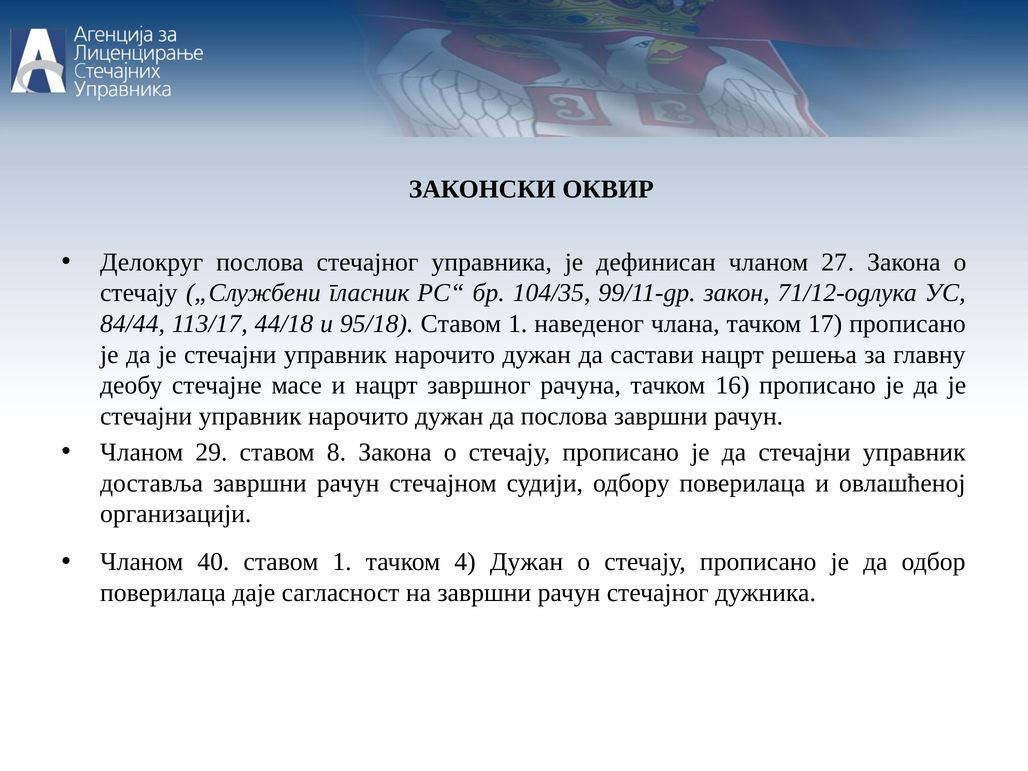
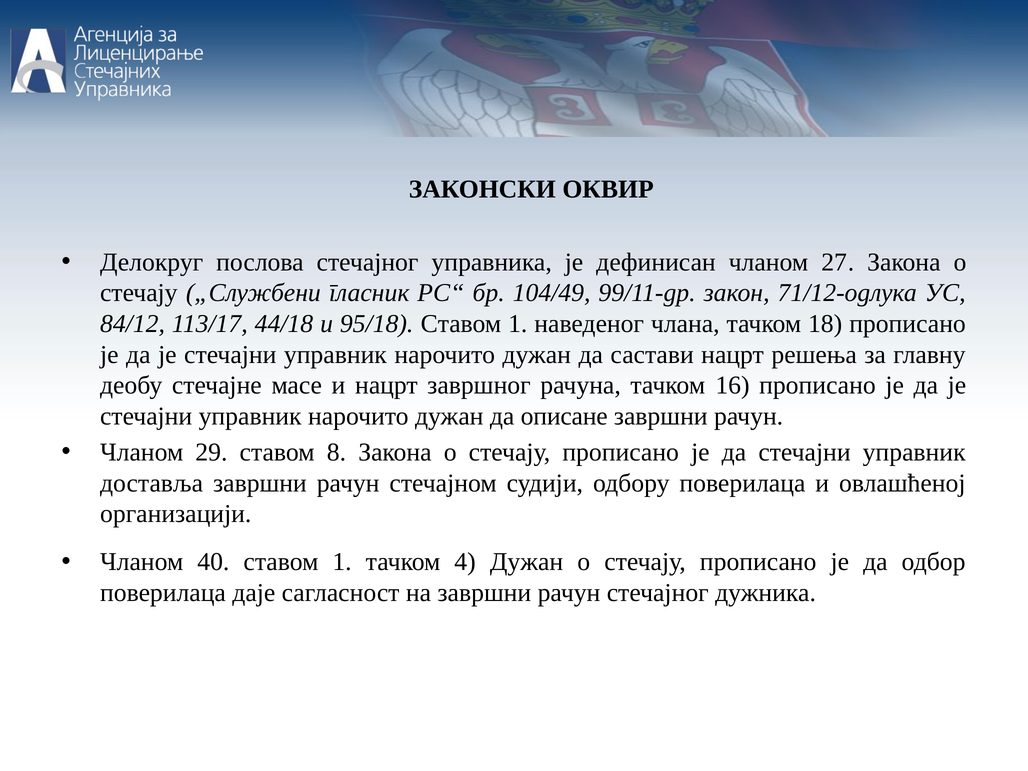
104/35: 104/35 -> 104/49
84/44: 84/44 -> 84/12
17: 17 -> 18
да послова: послова -> описане
